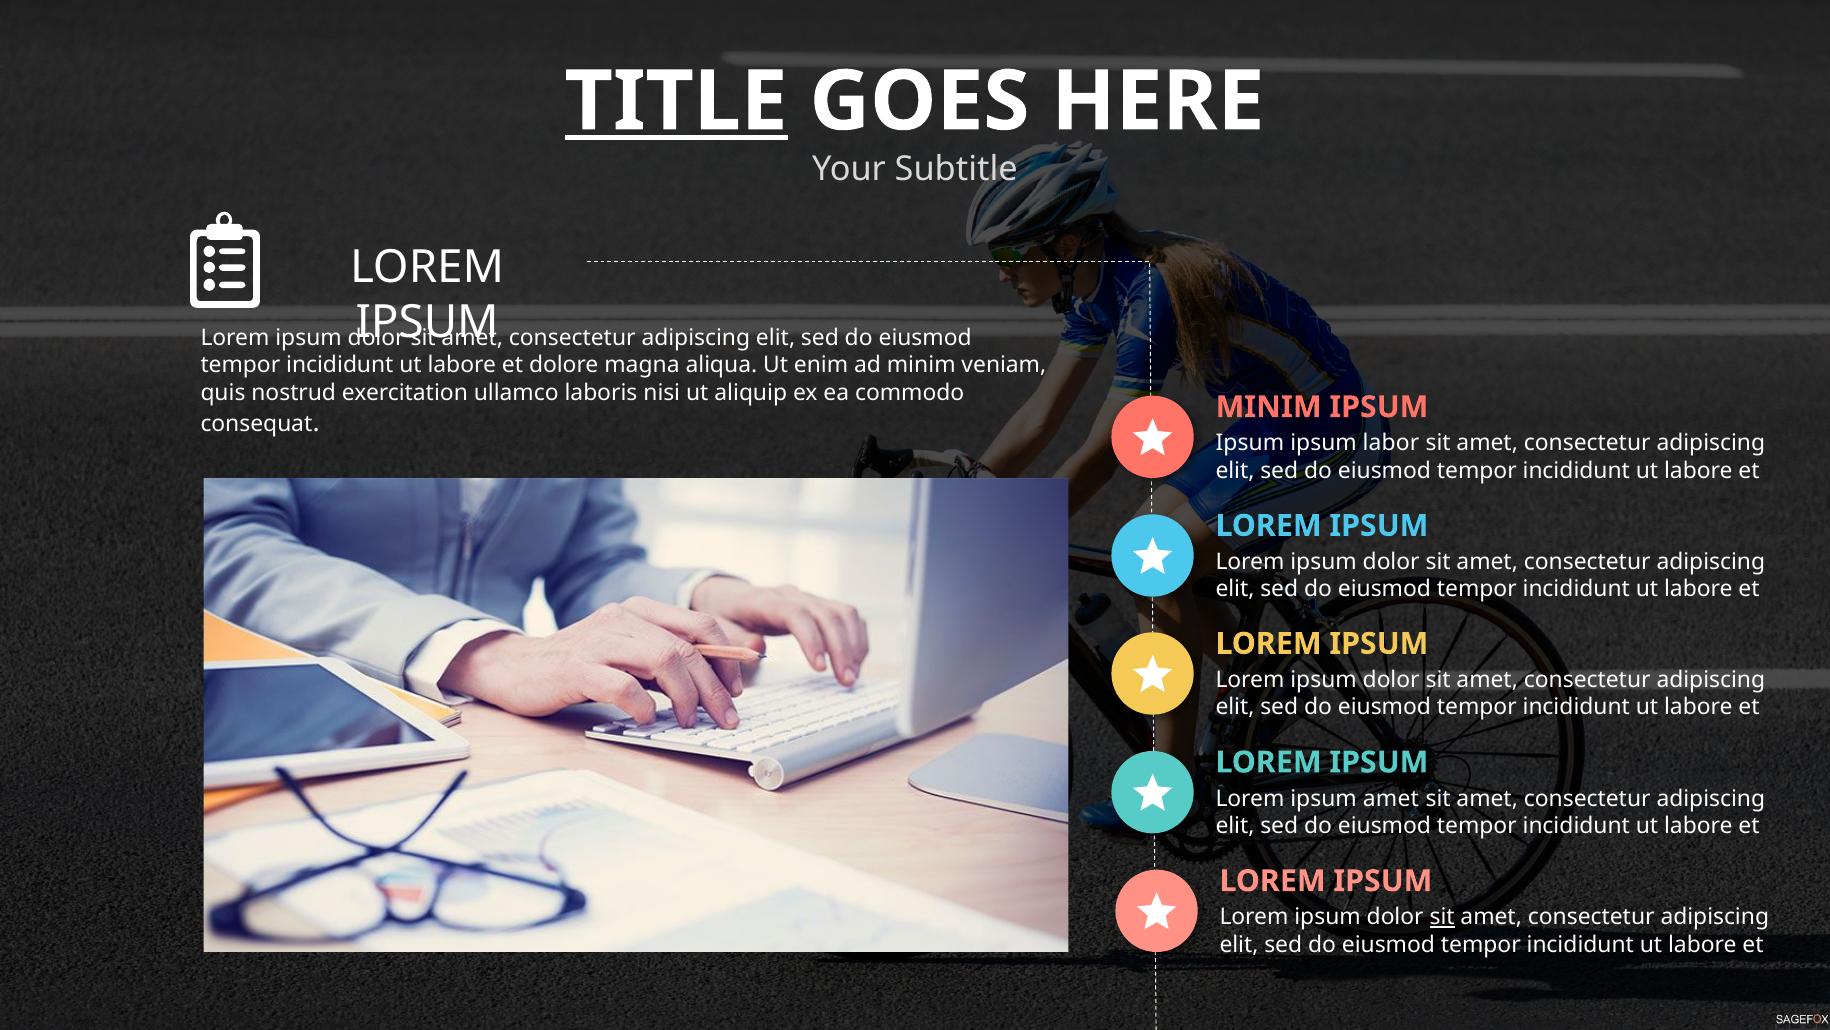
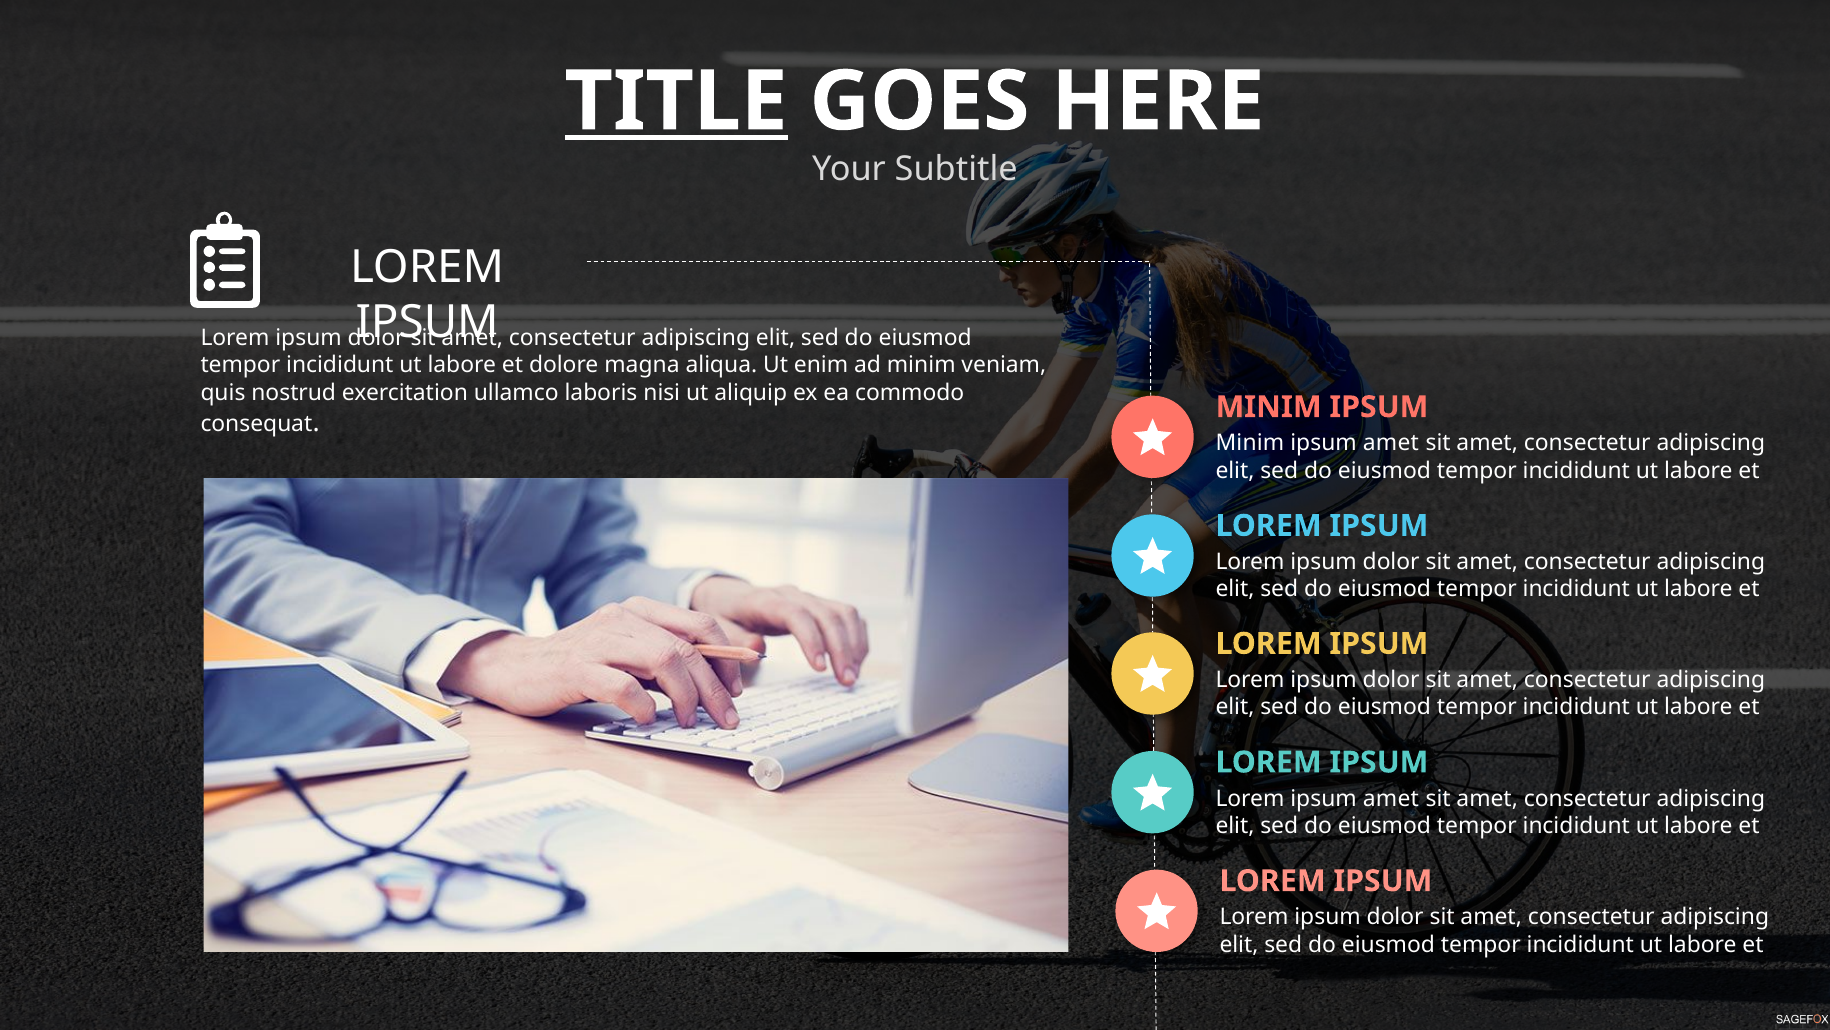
Ipsum at (1250, 443): Ipsum -> Minim
labor at (1391, 443): labor -> amet
sit at (1442, 917) underline: present -> none
